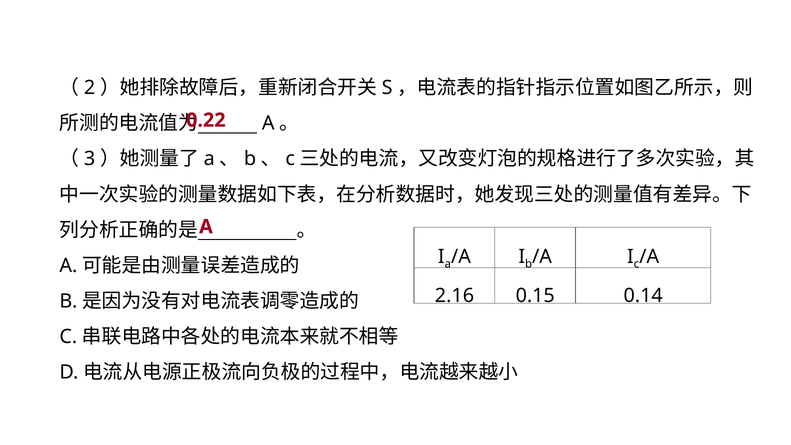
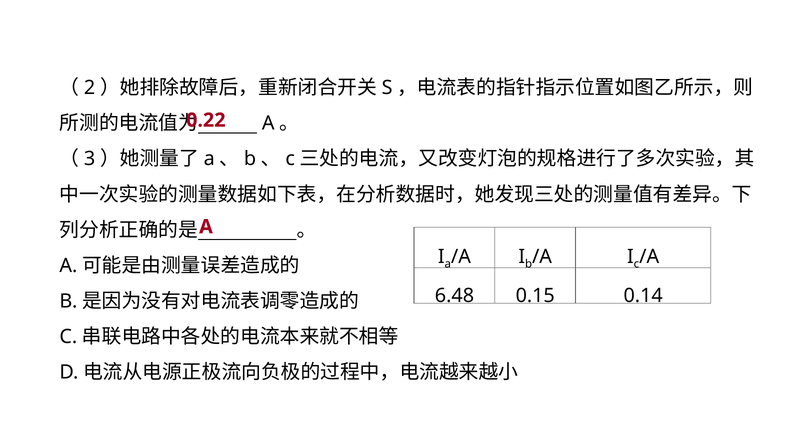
2.16: 2.16 -> 6.48
